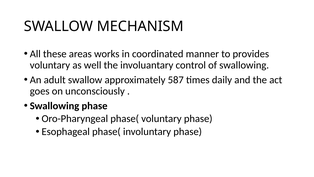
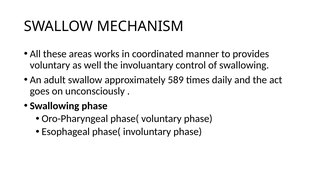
587: 587 -> 589
